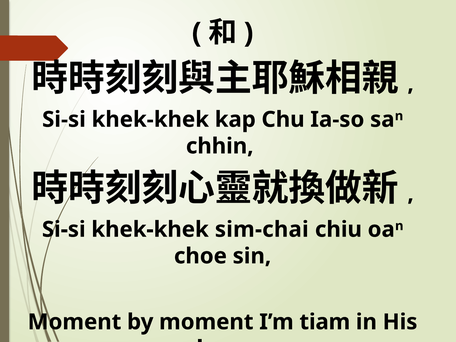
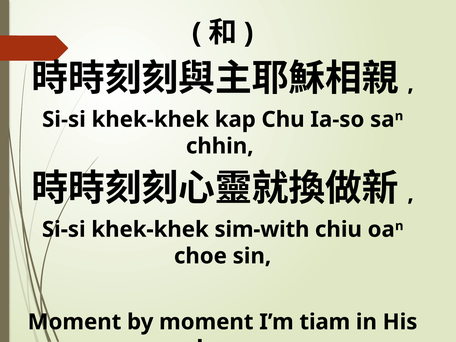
sim-chai: sim-chai -> sim-with
